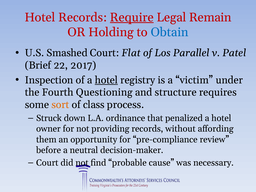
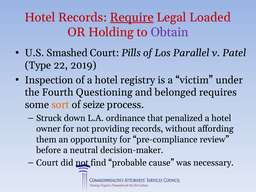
Remain: Remain -> Loaded
Obtain colour: blue -> purple
Flat: Flat -> Pills
Brief: Brief -> Type
2017: 2017 -> 2019
hotel at (106, 80) underline: present -> none
structure: structure -> belonged
class: class -> seize
